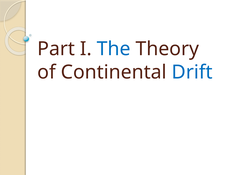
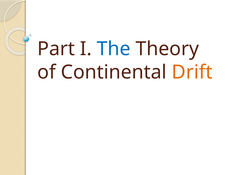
Drift colour: blue -> orange
